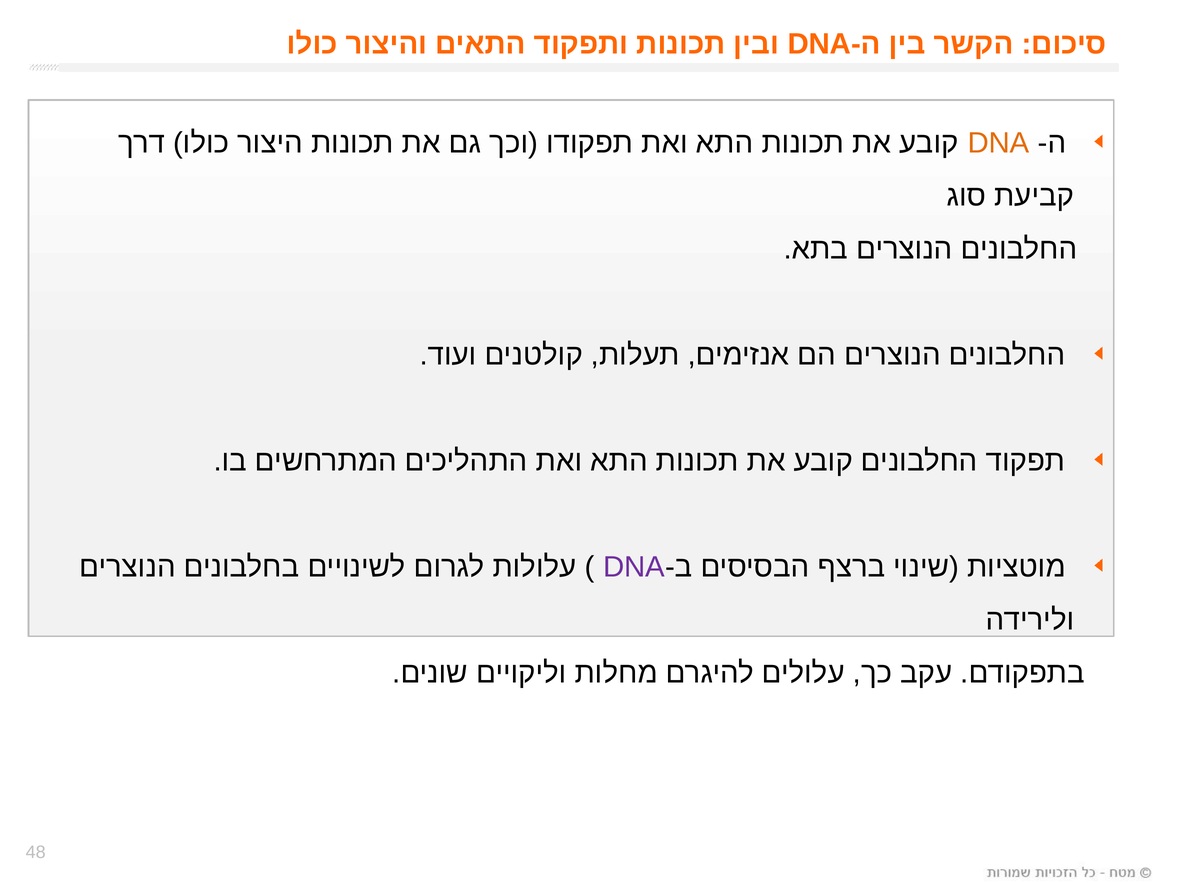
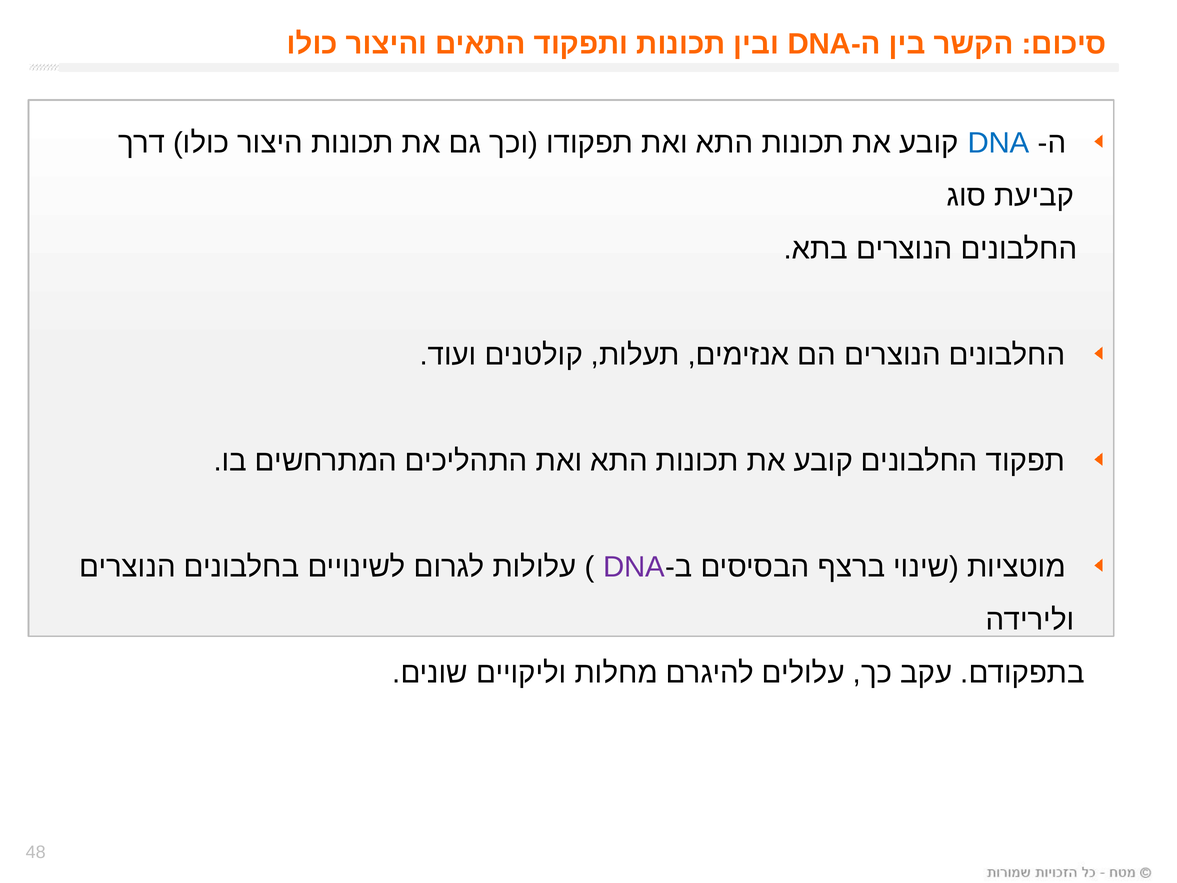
DNA at (999, 143) colour: orange -> blue
